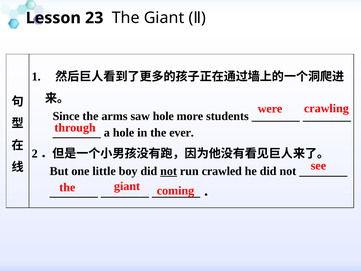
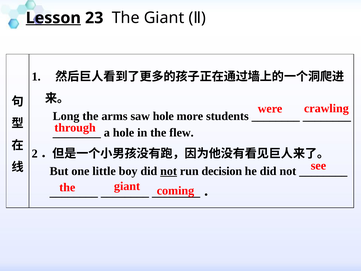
Lesson underline: none -> present
Since: Since -> Long
ever: ever -> flew
crawled: crawled -> decision
